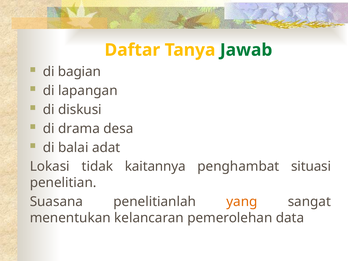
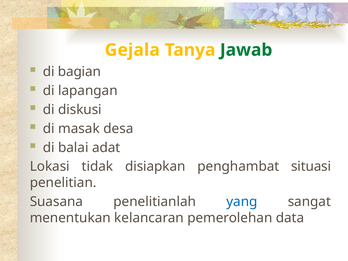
Daftar: Daftar -> Gejala
drama: drama -> masak
kaitannya: kaitannya -> disiapkan
yang colour: orange -> blue
